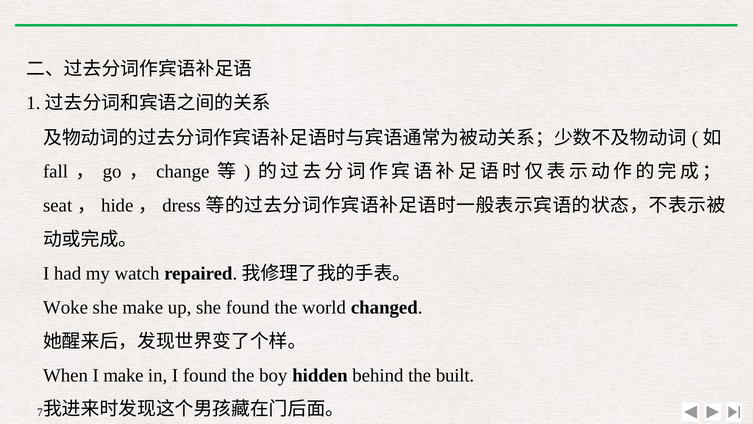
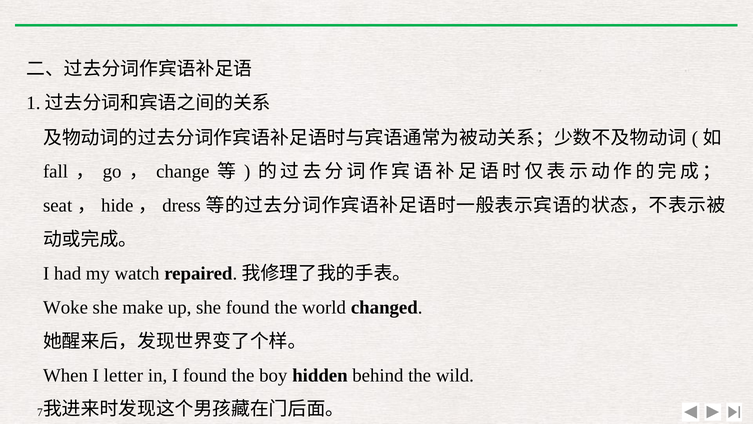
I make: make -> letter
built: built -> wild
